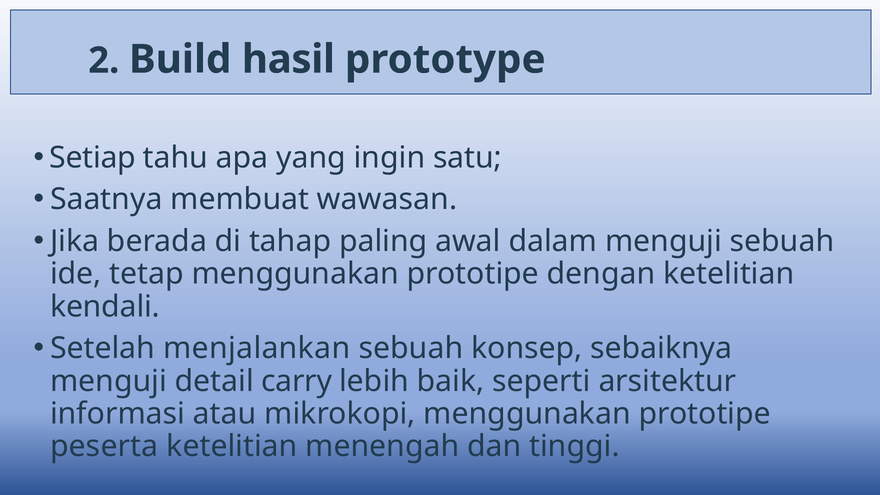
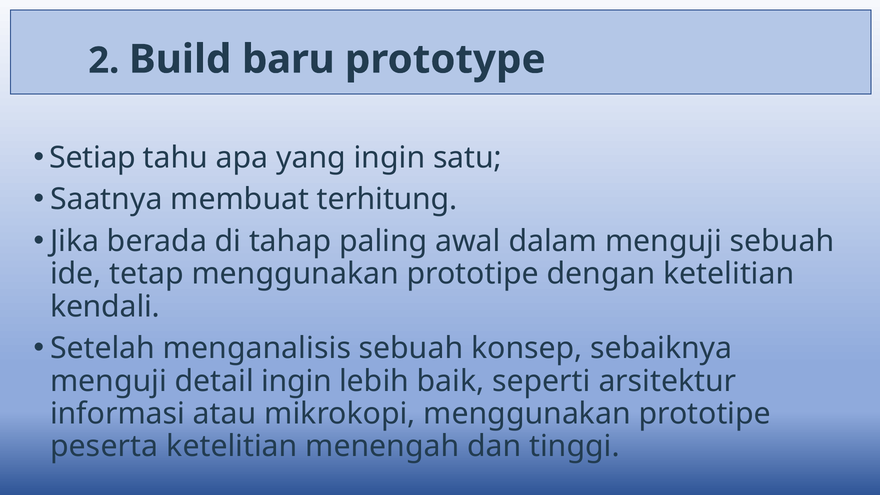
hasil: hasil -> baru
wawasan: wawasan -> terhitung
menjalankan: menjalankan -> menganalisis
detail carry: carry -> ingin
